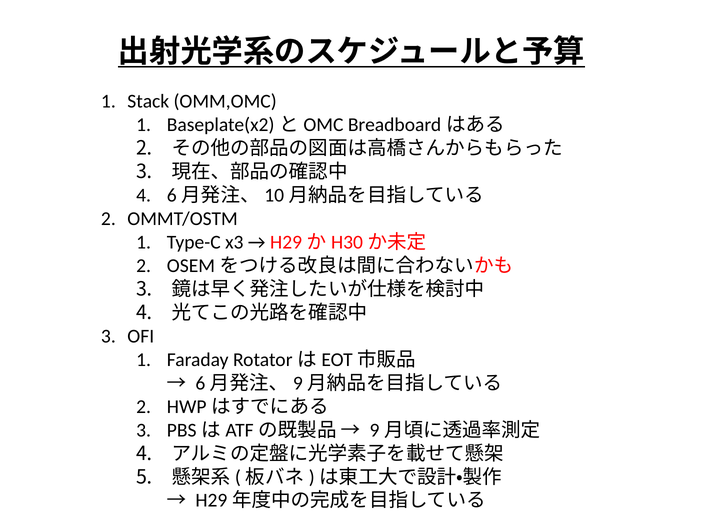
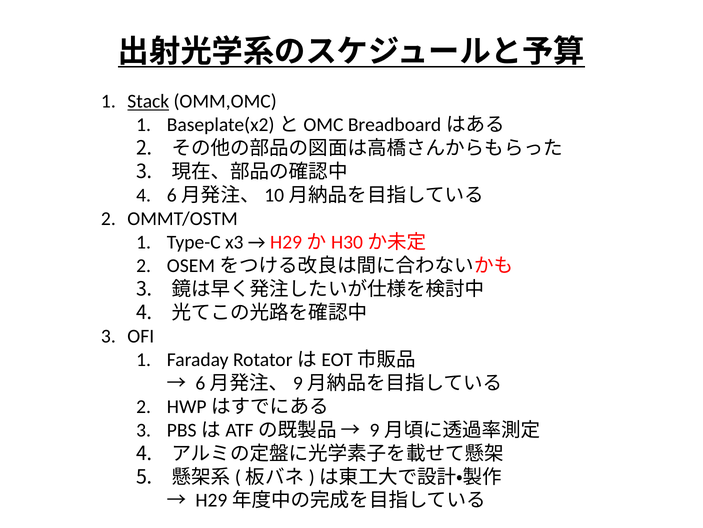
Stack underline: none -> present
